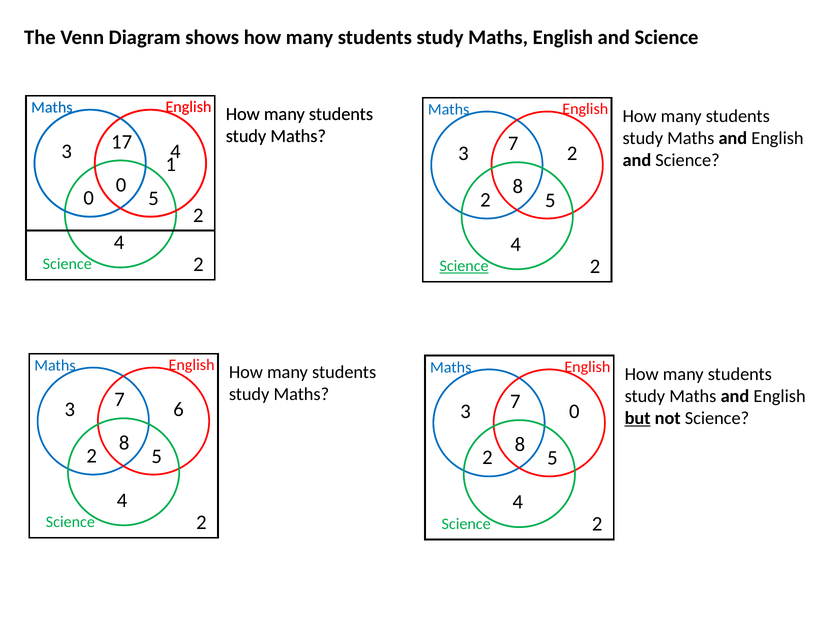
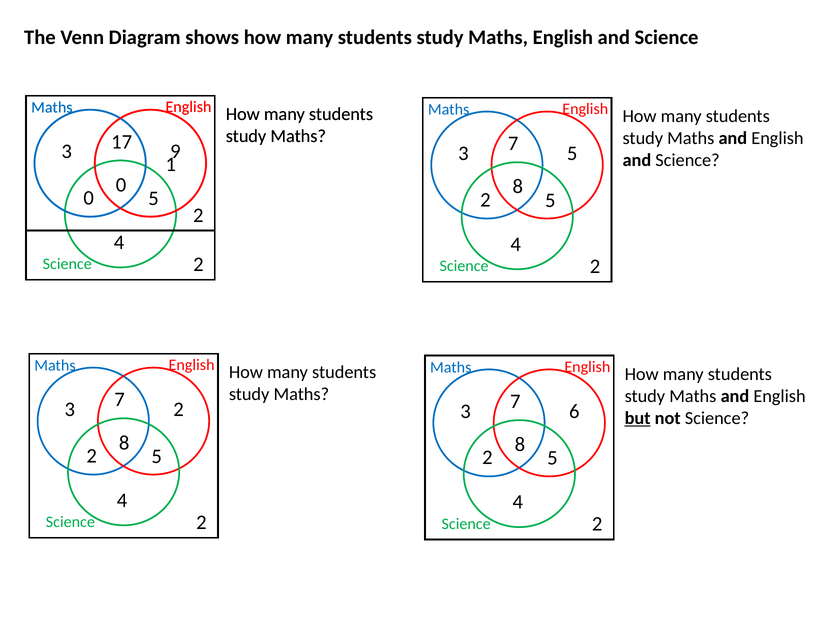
3 4: 4 -> 9
3 2: 2 -> 5
Science at (464, 266) underline: present -> none
3 6: 6 -> 2
3 0: 0 -> 6
